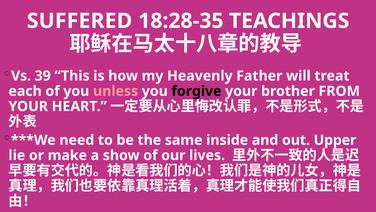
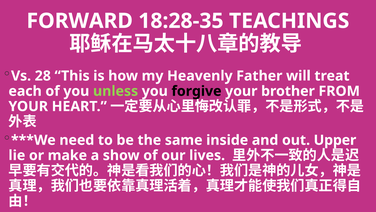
SUFFERED: SUFFERED -> FORWARD
39: 39 -> 28
unless colour: pink -> light green
